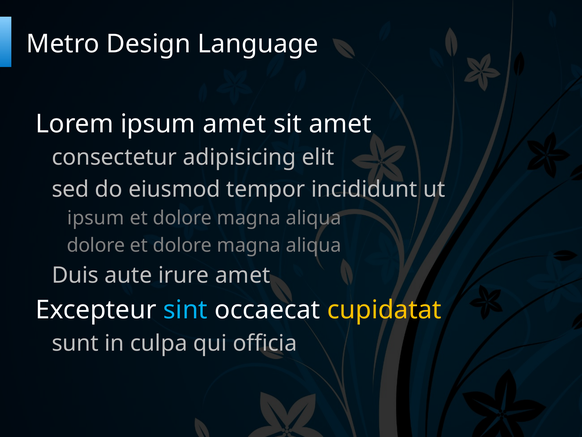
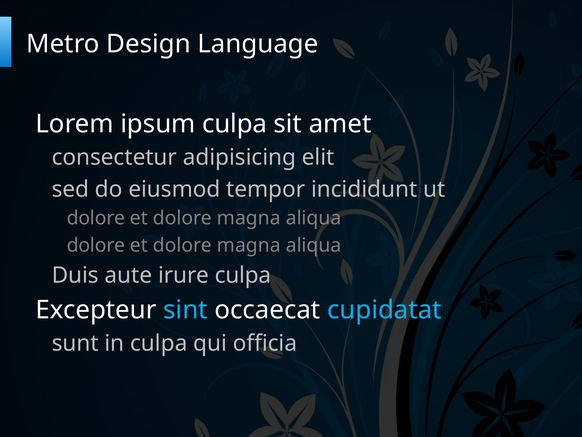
ipsum amet: amet -> culpa
ipsum at (96, 218): ipsum -> dolore
irure amet: amet -> culpa
cupidatat colour: yellow -> light blue
